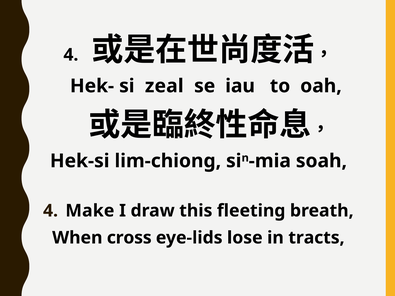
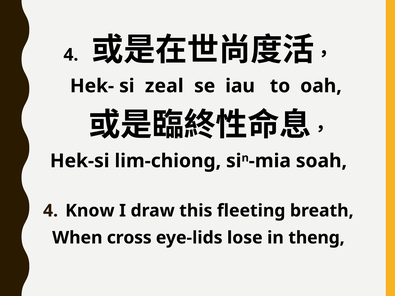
Make: Make -> Know
tracts: tracts -> theng
